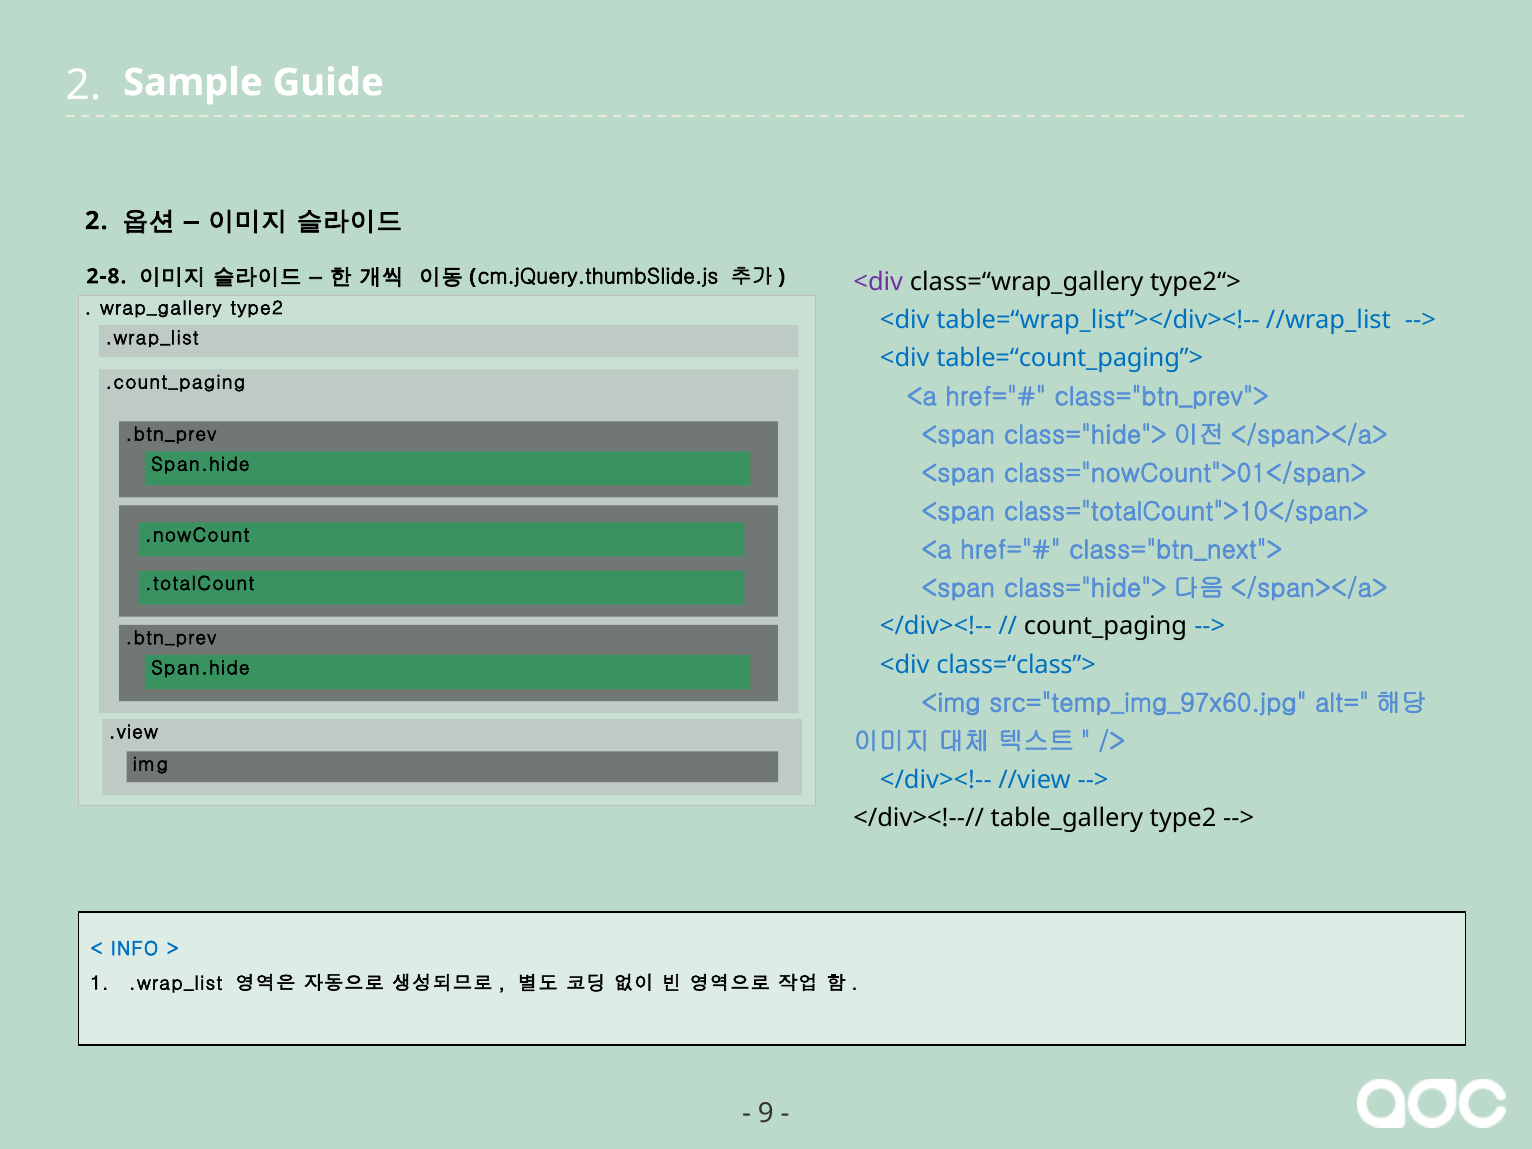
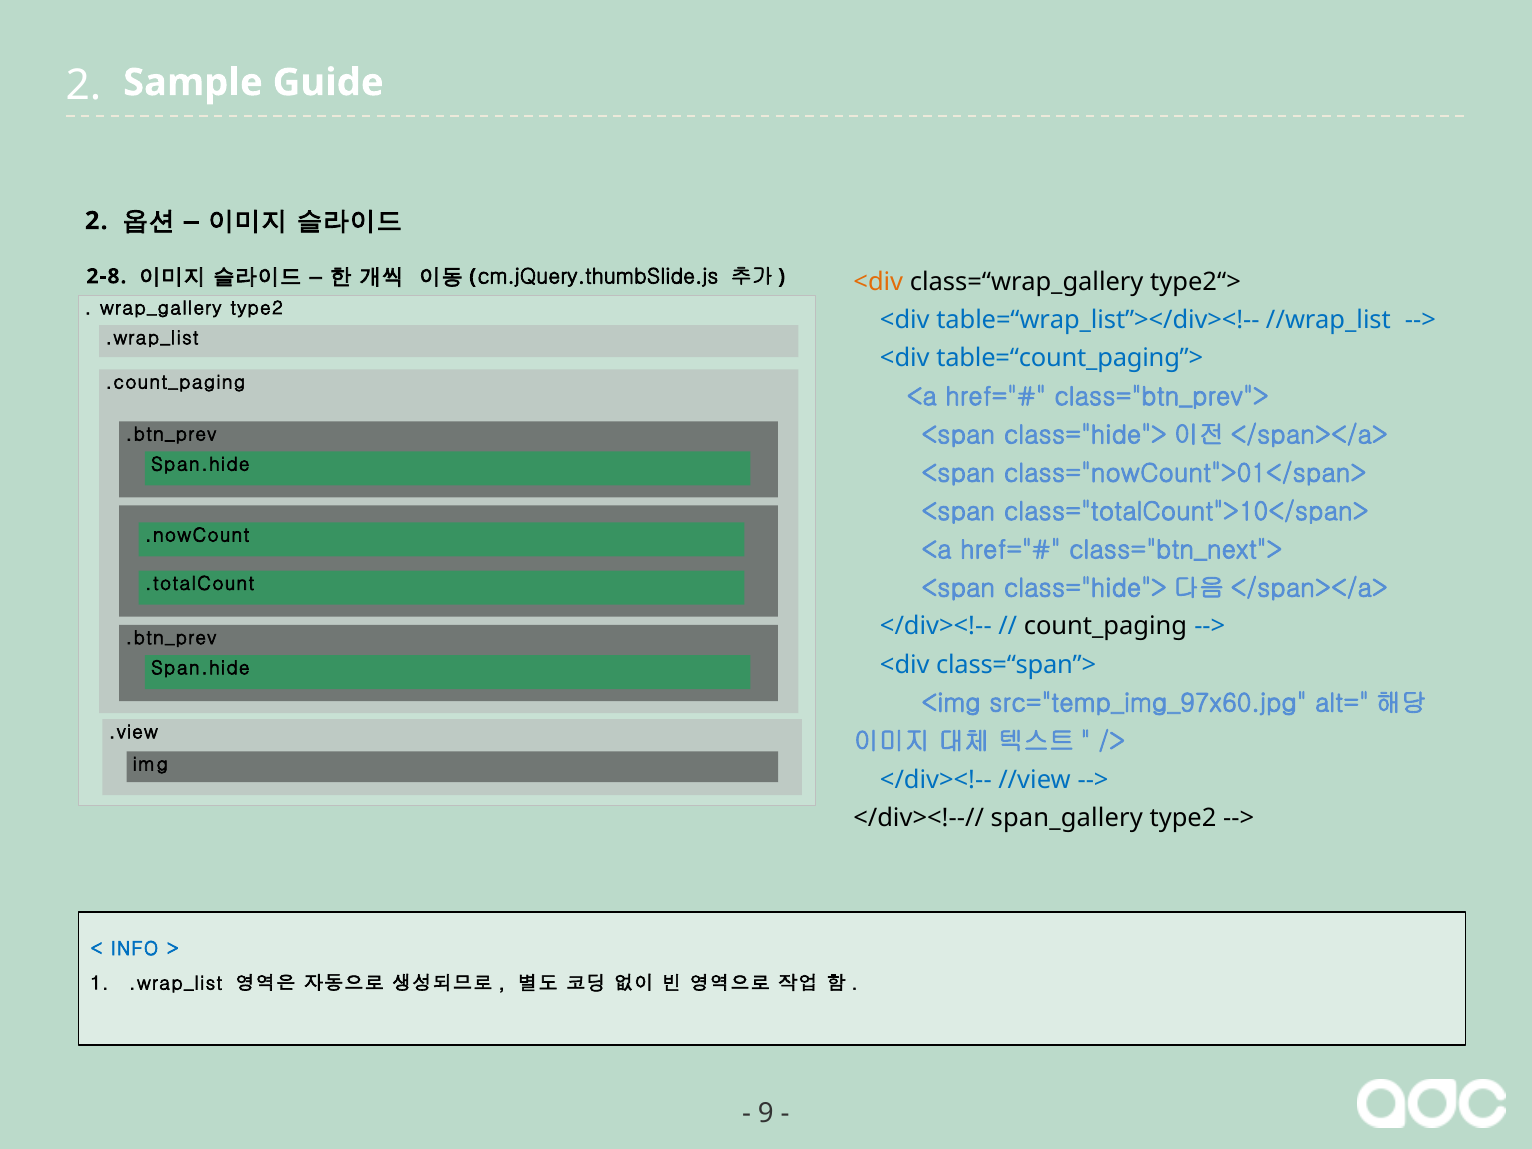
<div at (878, 282) colour: purple -> orange
class=“class”>: class=“class”> -> class=“span”>
table_gallery: table_gallery -> span_gallery
